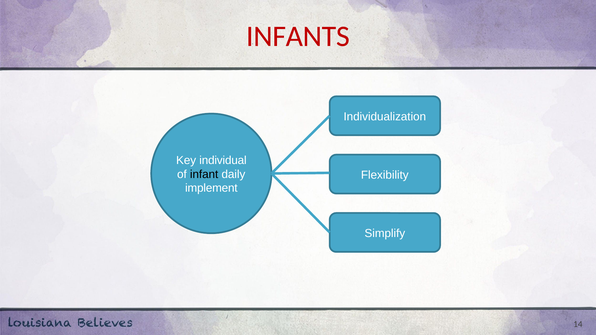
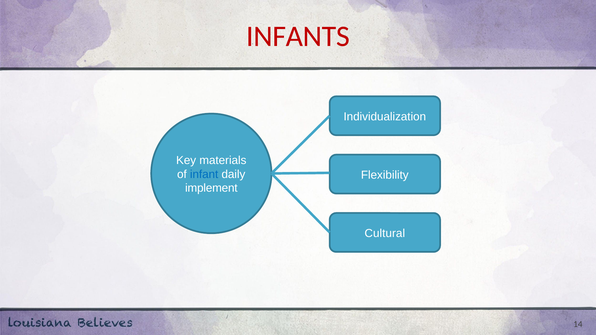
individual: individual -> materials
infant colour: black -> blue
Simplify: Simplify -> Cultural
